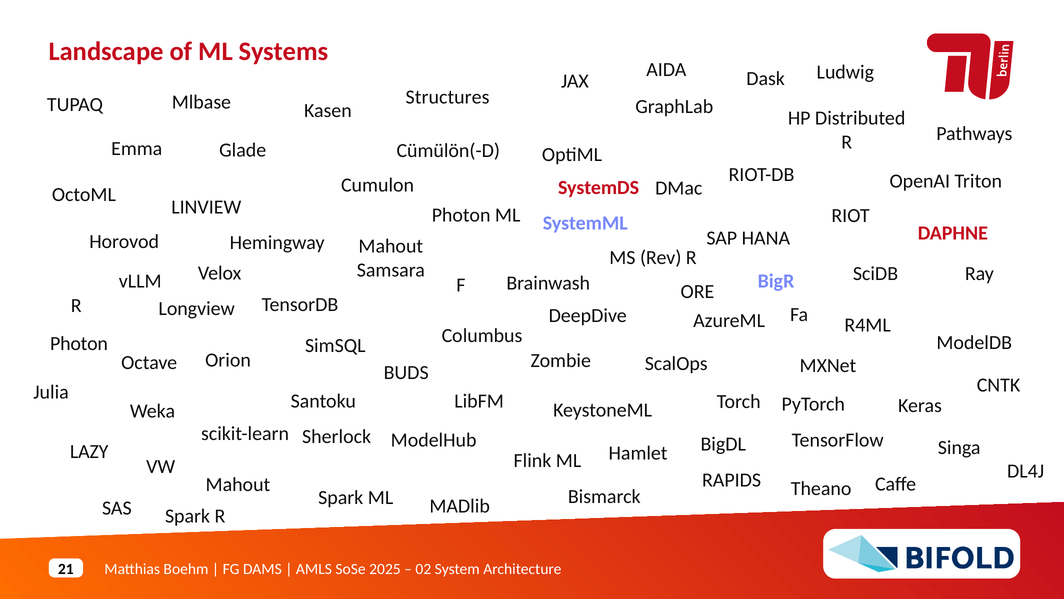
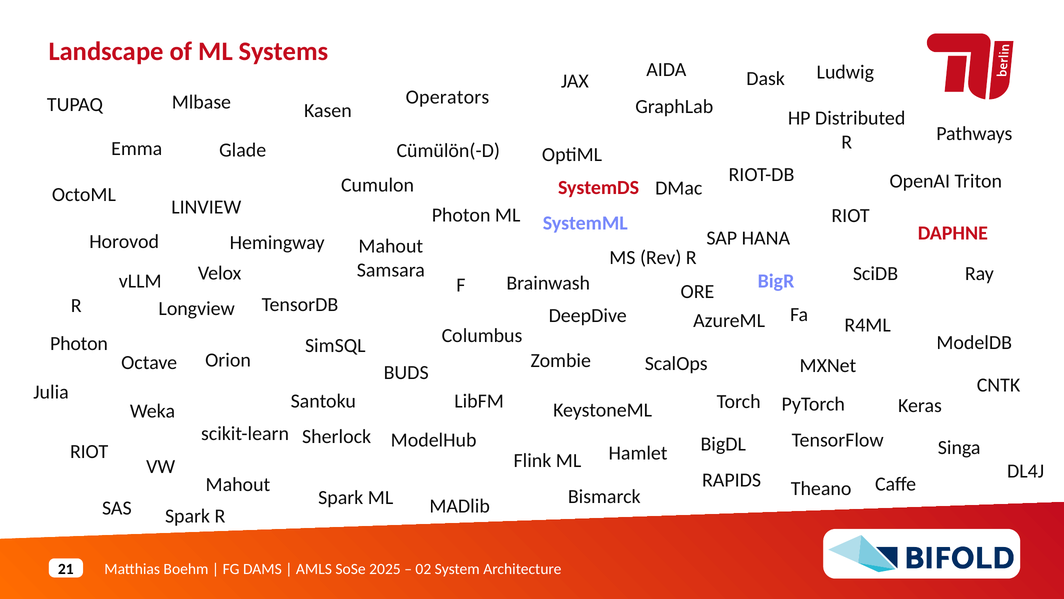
Structures: Structures -> Operators
LAZY at (89, 451): LAZY -> RIOT
